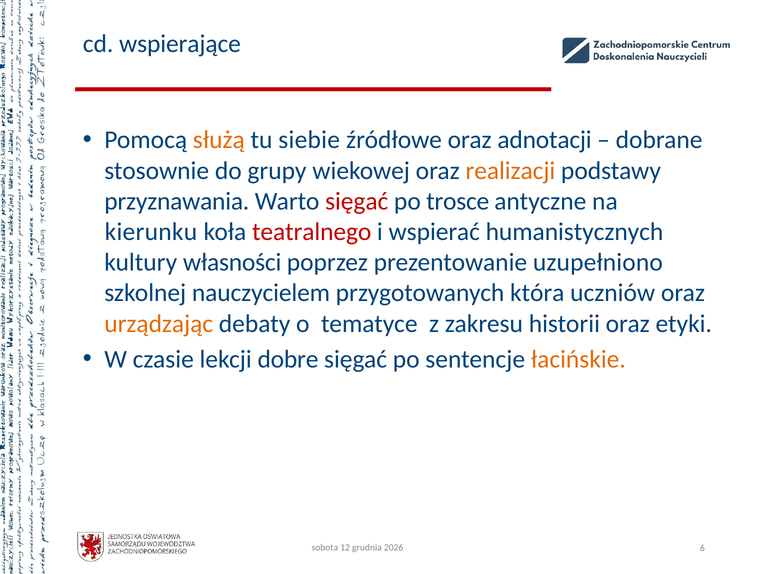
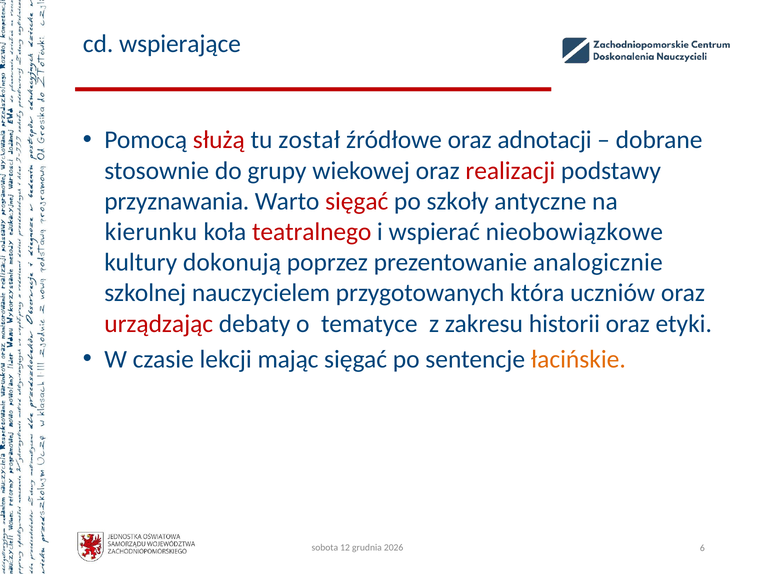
służą colour: orange -> red
siebie: siebie -> został
realizacji colour: orange -> red
trosce: trosce -> szkoły
humanistycznych: humanistycznych -> nieobowiązkowe
własności: własności -> dokonują
uzupełniono: uzupełniono -> analogicznie
urządzając colour: orange -> red
dobre: dobre -> mając
